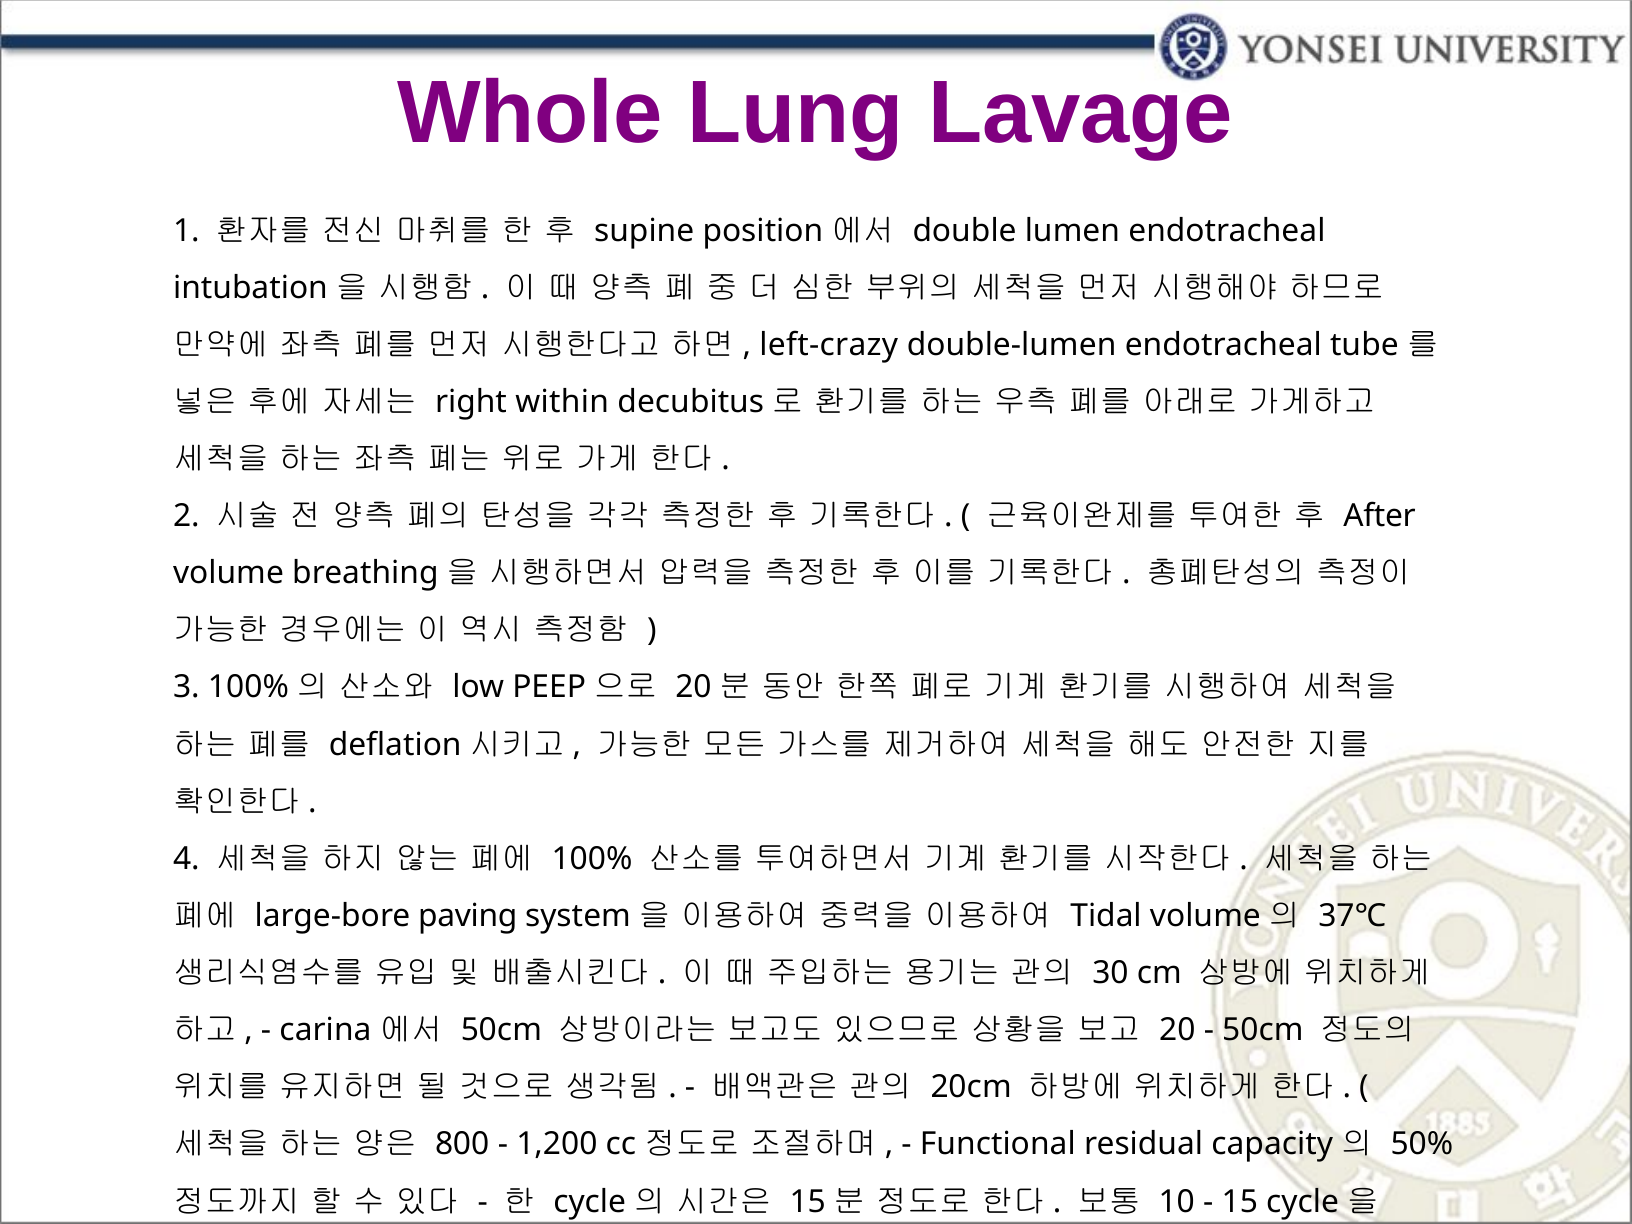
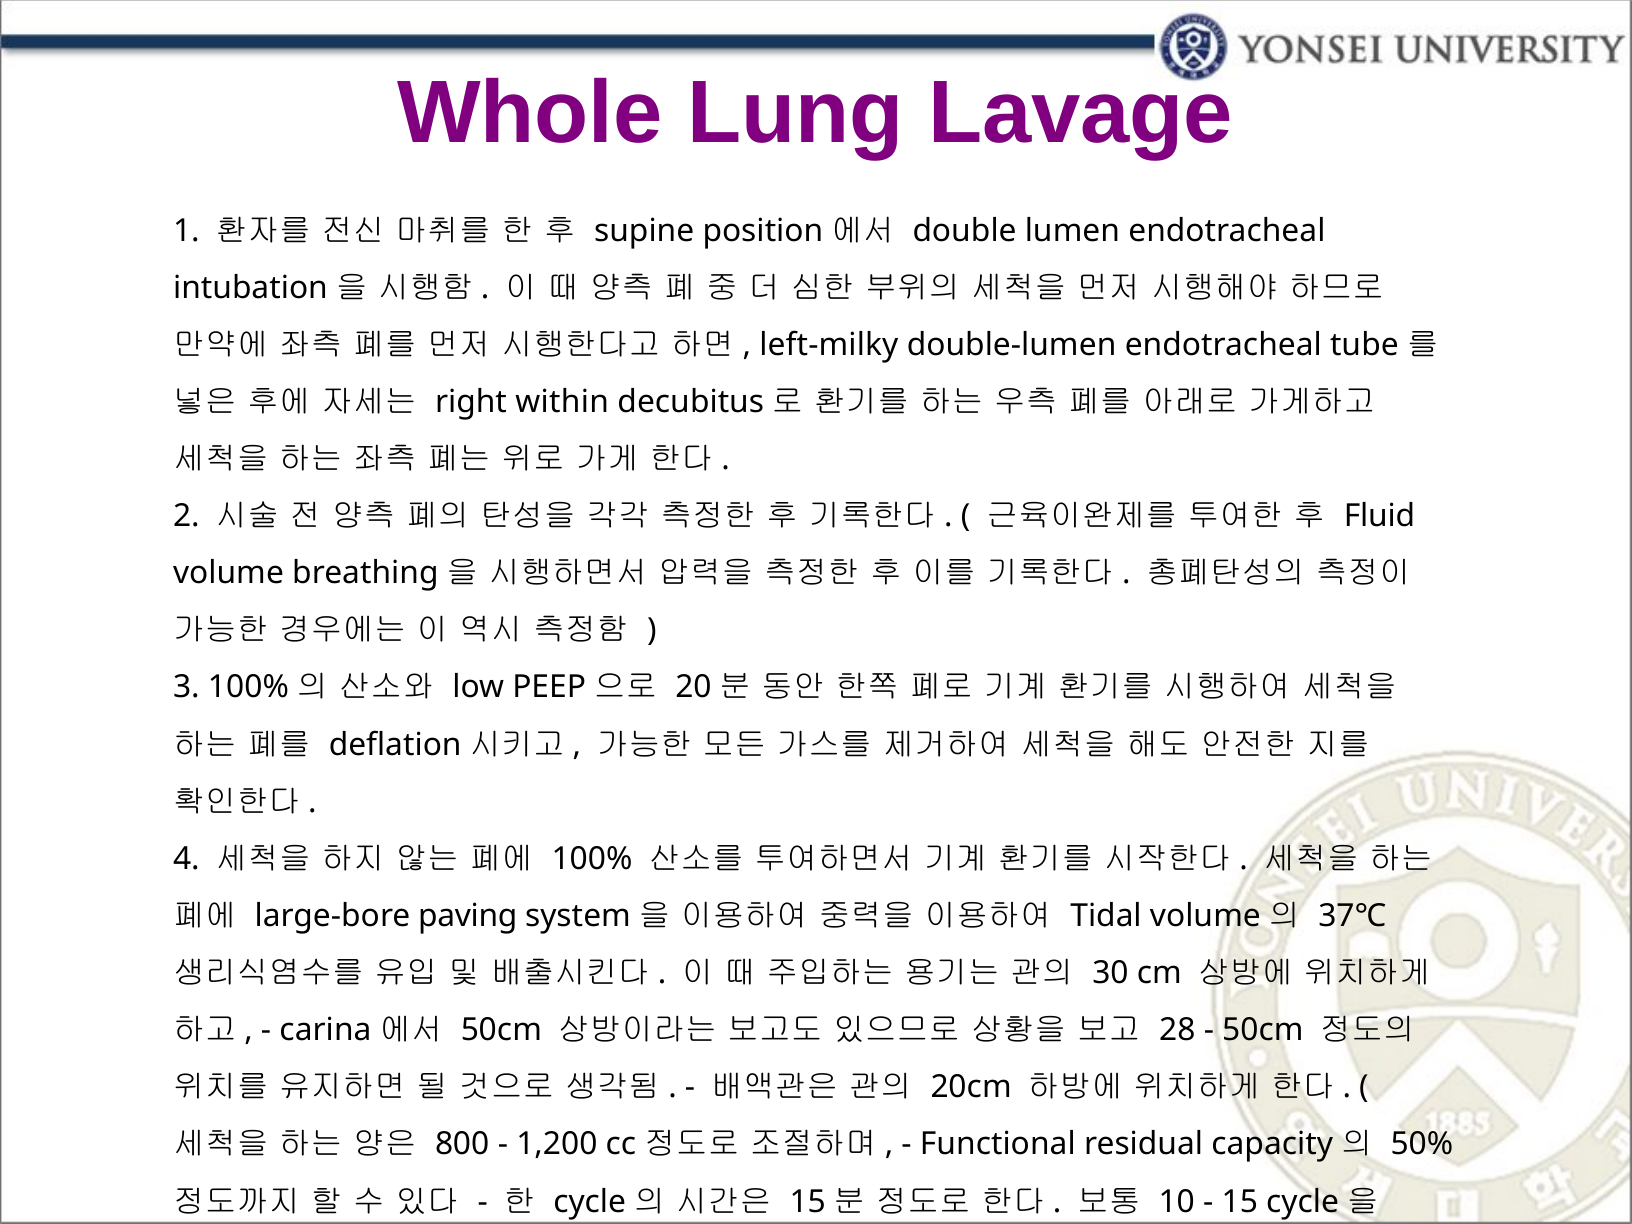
left-crazy: left-crazy -> left-milky
After: After -> Fluid
20 at (1177, 1030): 20 -> 28
